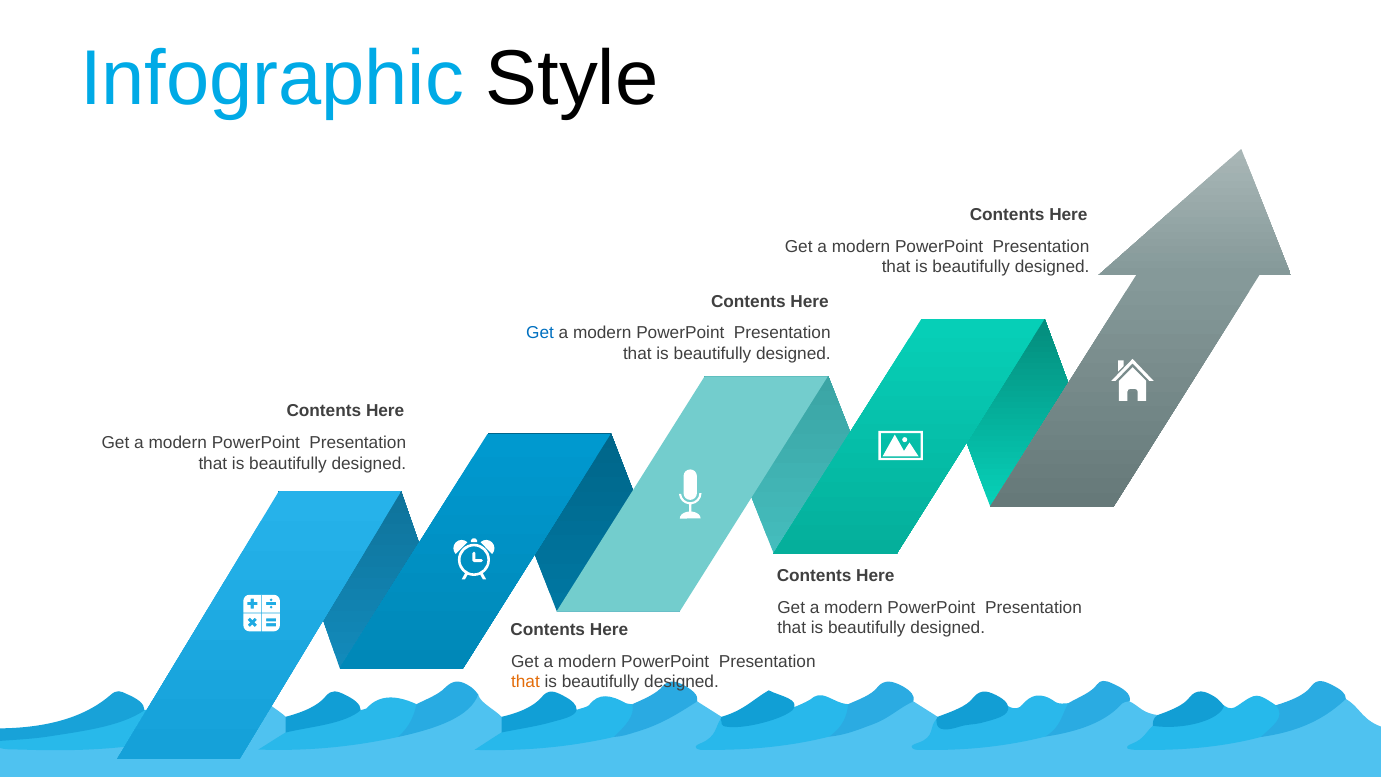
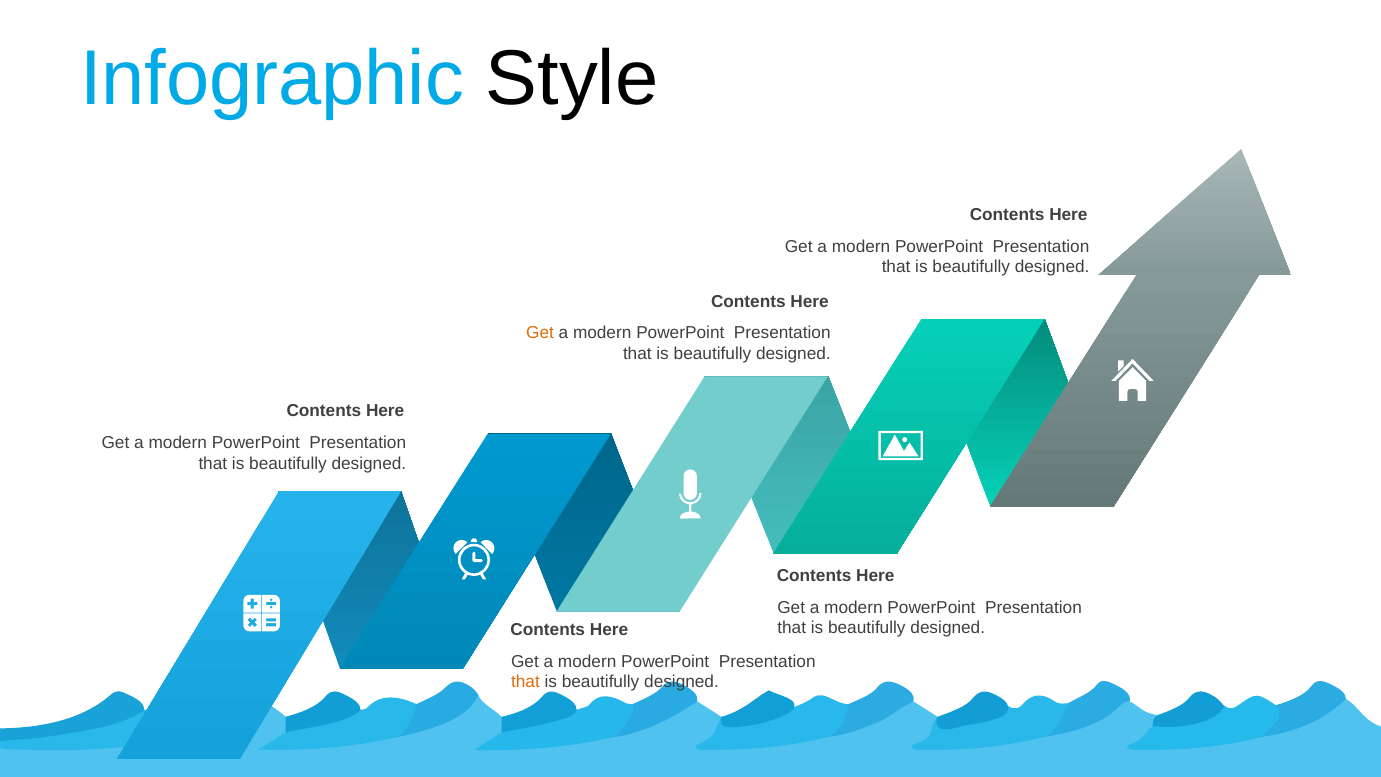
Get at (540, 333) colour: blue -> orange
